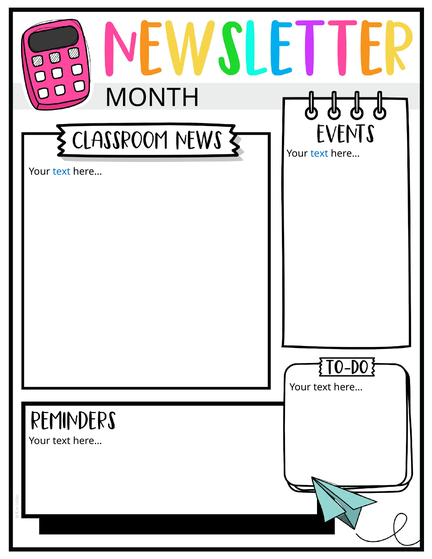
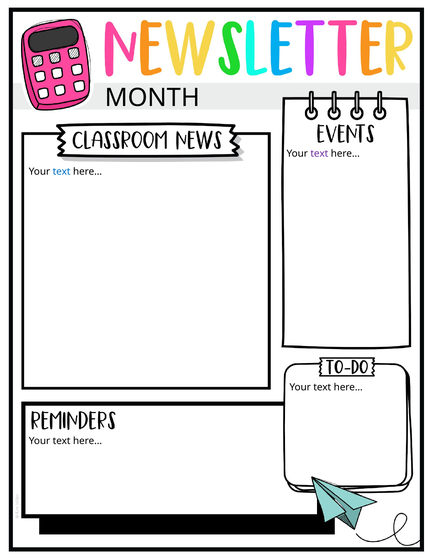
text at (319, 154) colour: blue -> purple
